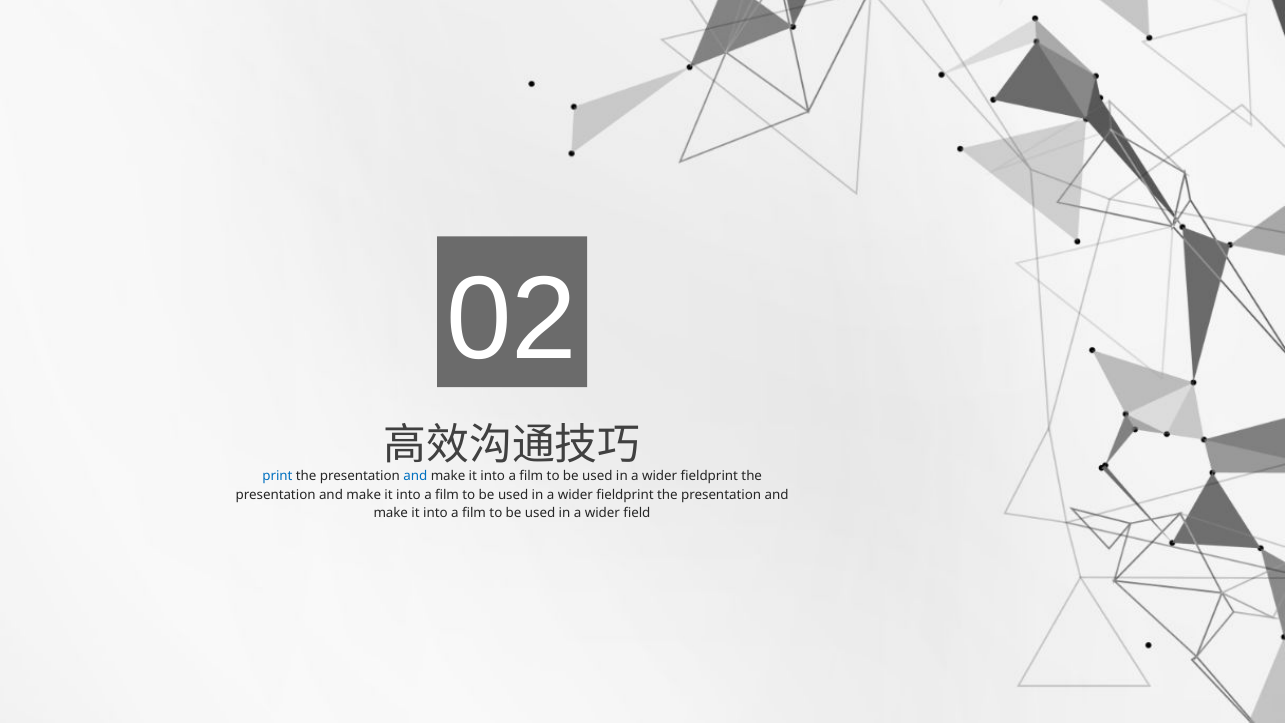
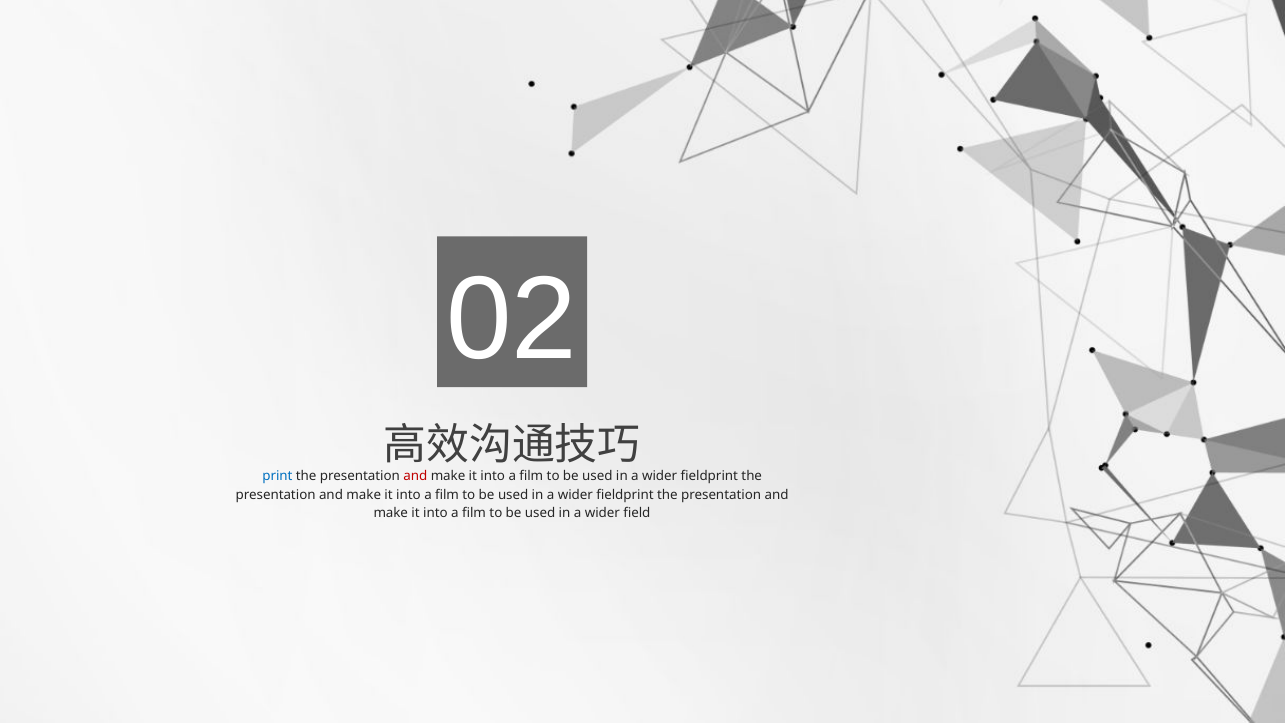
and at (415, 476) colour: blue -> red
